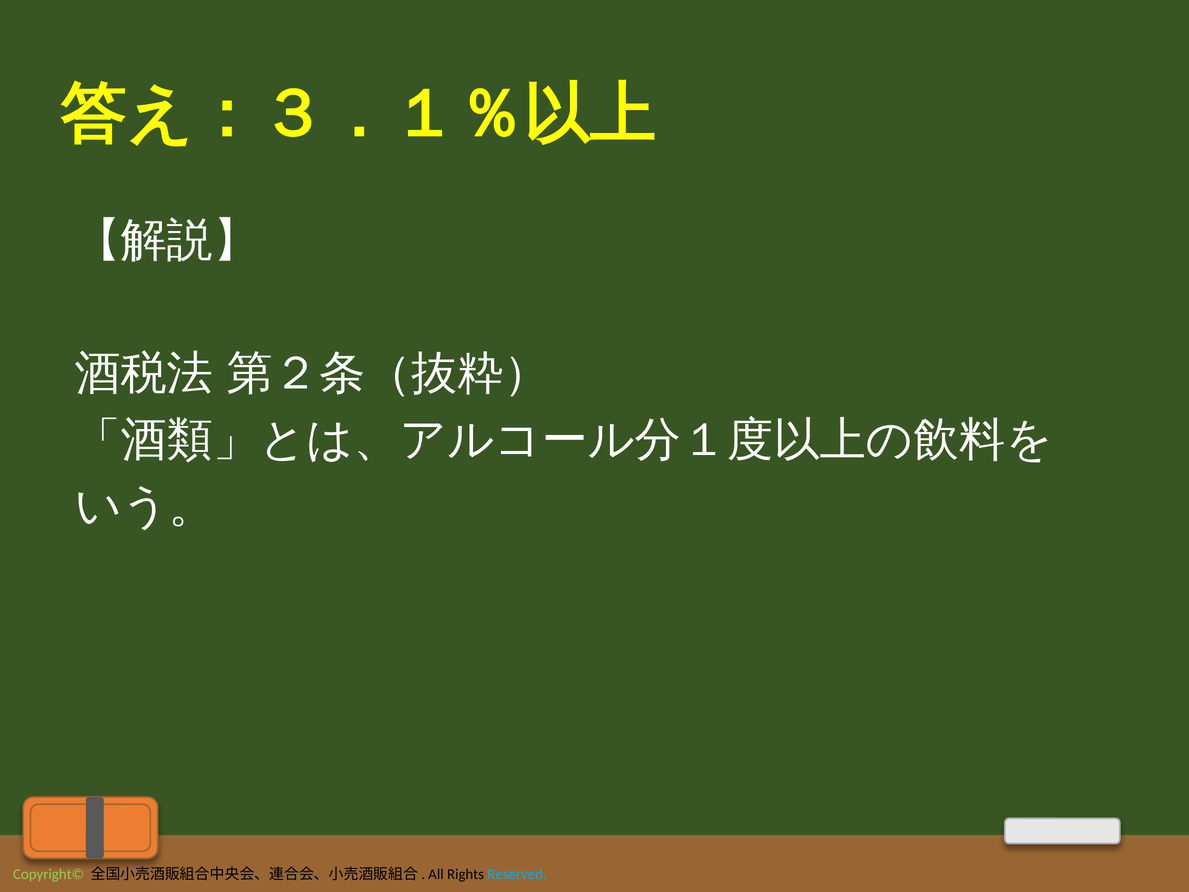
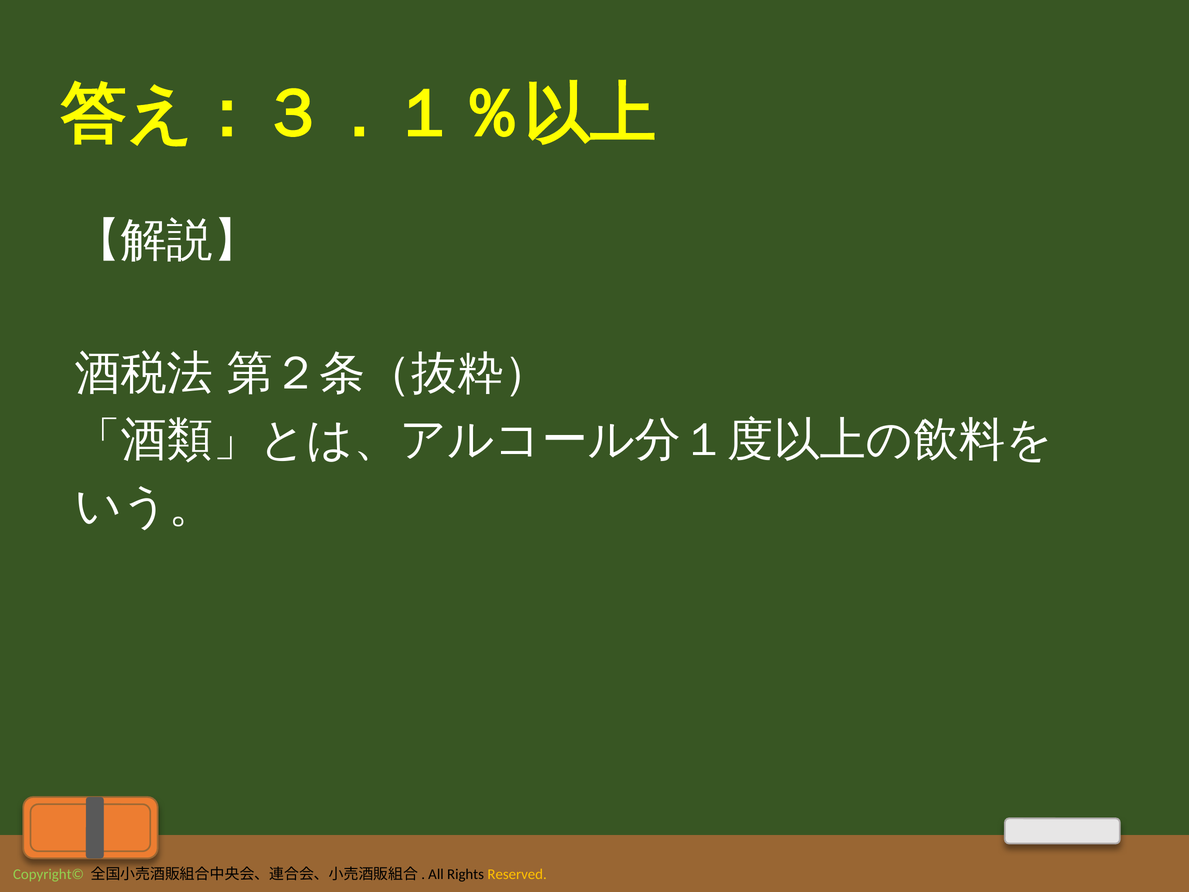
Reserved colour: light blue -> yellow
